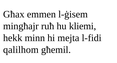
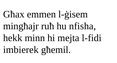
kliemi: kliemi -> nfisha
qalilhom: qalilhom -> imbierek
